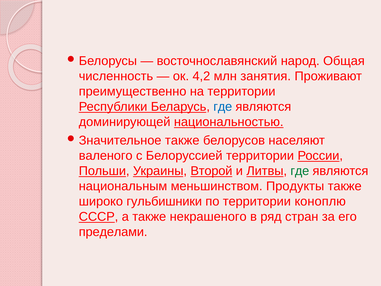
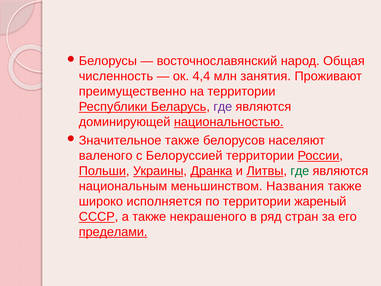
4,2: 4,2 -> 4,4
где at (223, 107) colour: blue -> purple
Второй: Второй -> Дранка
Продукты: Продукты -> Названия
гульбишники: гульбишники -> исполняется
коноплю: коноплю -> жареный
пределами underline: none -> present
